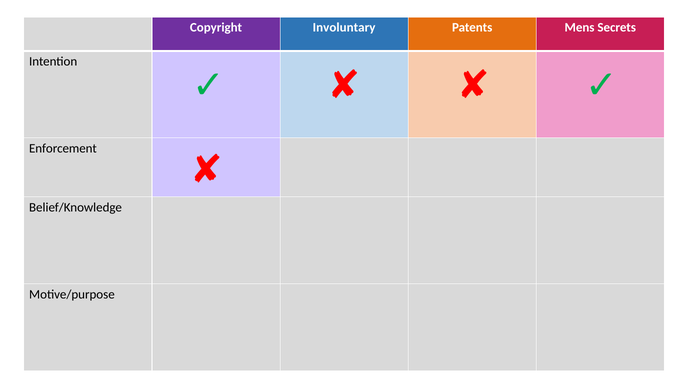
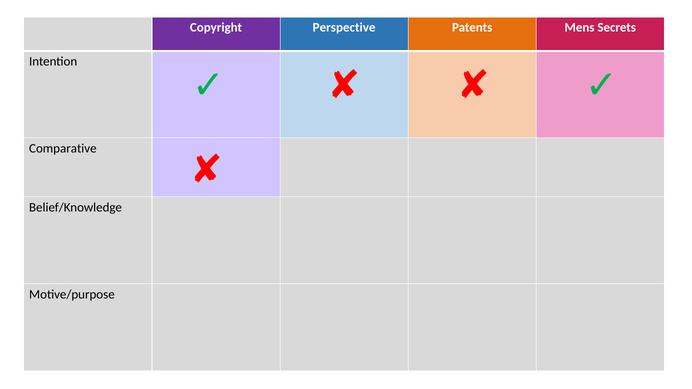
Involuntary: Involuntary -> Perspective
Enforcement: Enforcement -> Comparative
